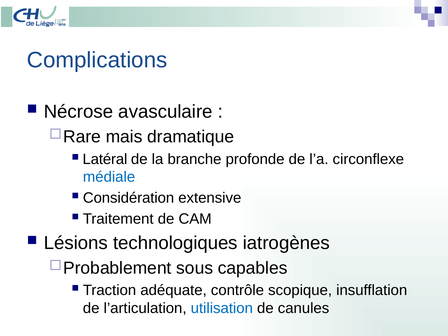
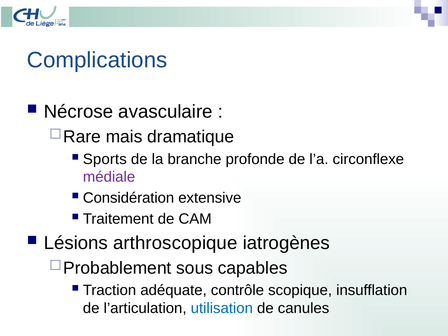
Latéral: Latéral -> Sports
médiale colour: blue -> purple
technologiques: technologiques -> arthroscopique
